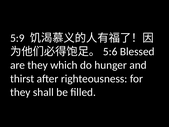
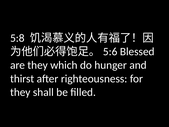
5:9: 5:9 -> 5:8
